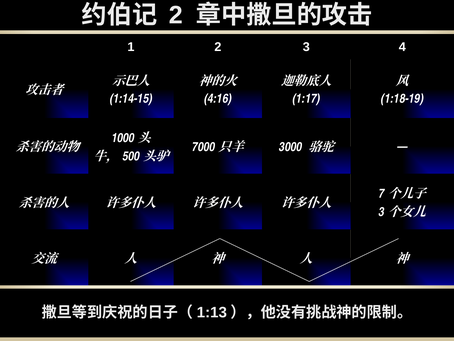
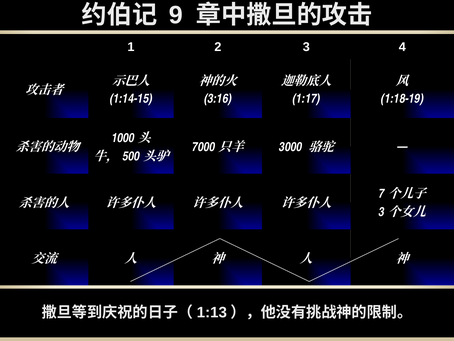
2 at (176, 15): 2 -> 9
4:16: 4:16 -> 3:16
